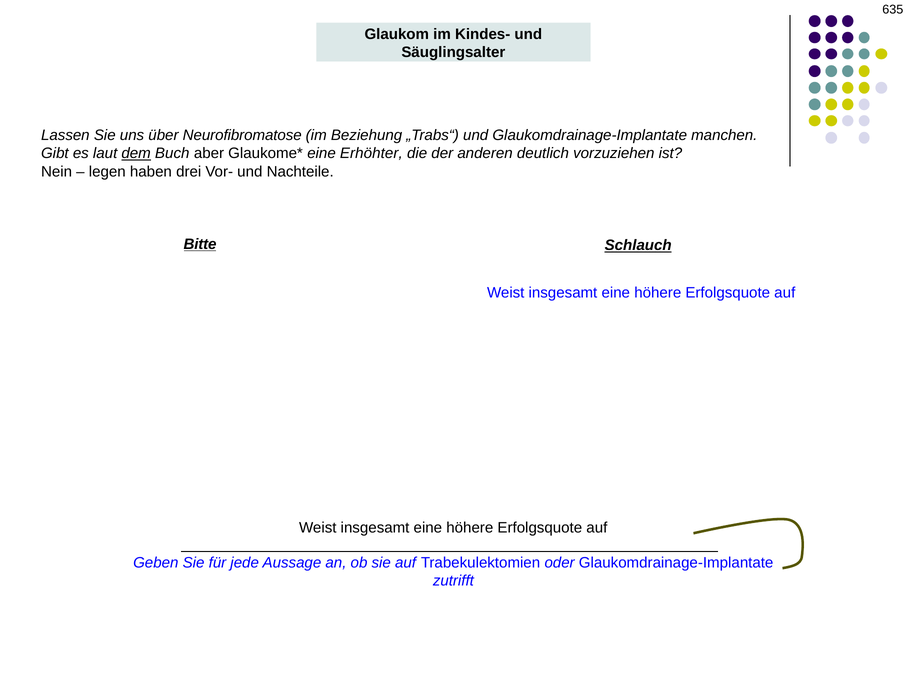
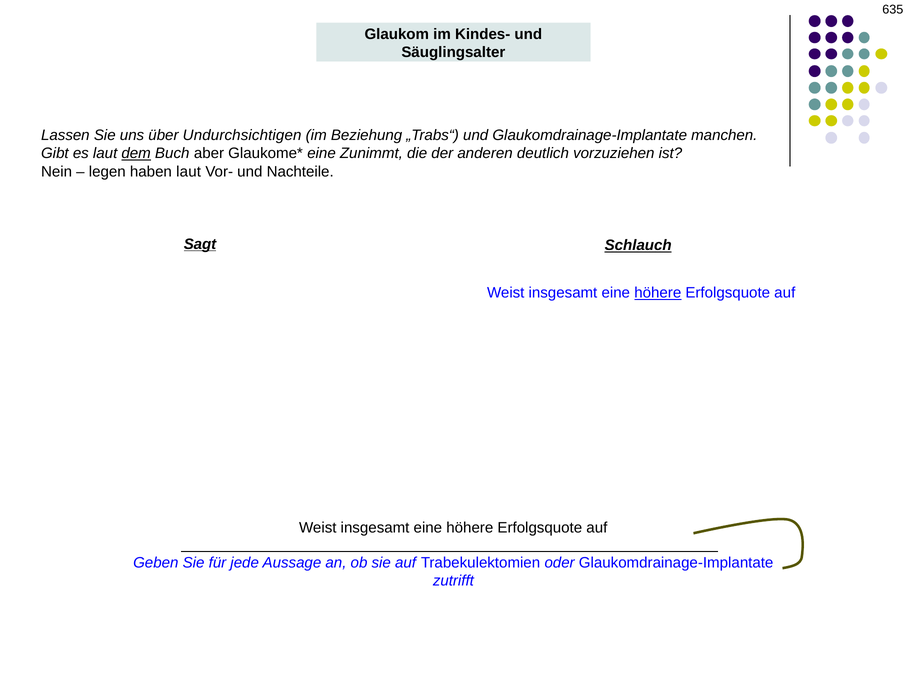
Neurofibromatose: Neurofibromatose -> Undurchsichtigen
Erhöhter: Erhöhter -> Zunimmt
haben drei: drei -> laut
Bitte: Bitte -> Sagt
höhere at (658, 293) underline: none -> present
